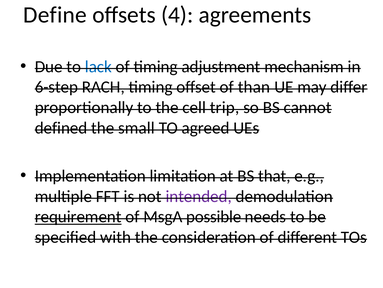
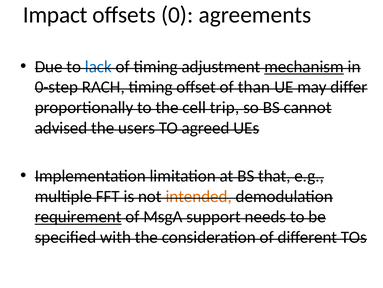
Define: Define -> Impact
4: 4 -> 0
mechanism underline: none -> present
6-step: 6-step -> 0-step
defined: defined -> advised
small: small -> users
intended colour: purple -> orange
possible: possible -> support
